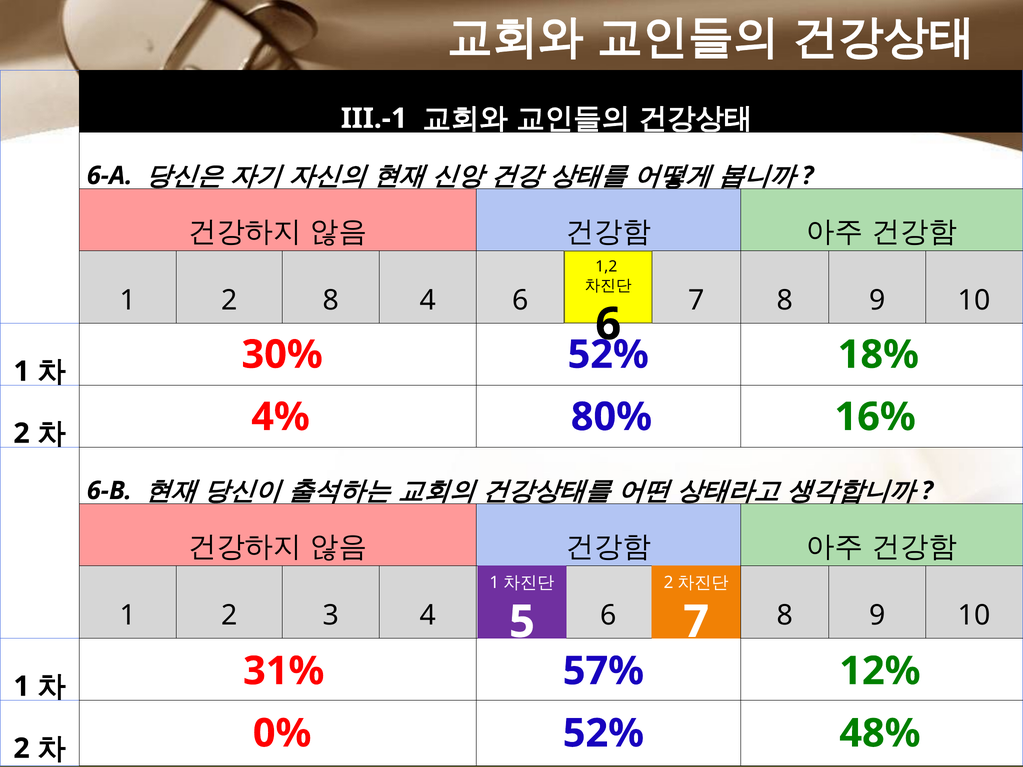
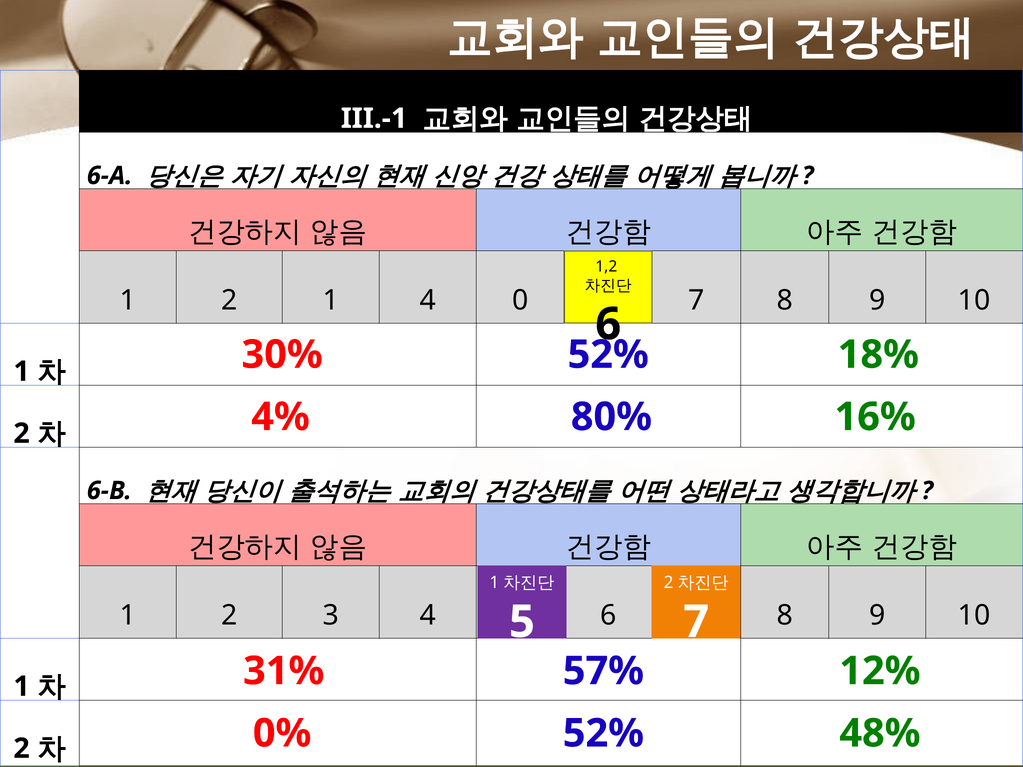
2 8: 8 -> 1
4 6: 6 -> 0
